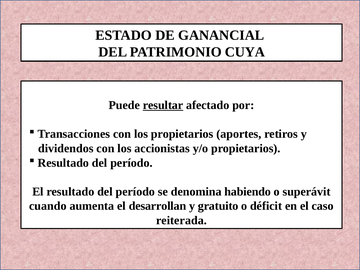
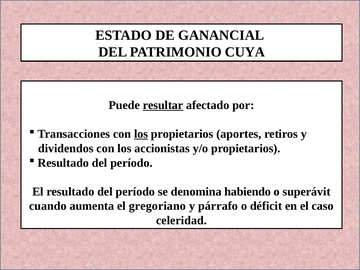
los at (141, 134) underline: none -> present
desarrollan: desarrollan -> gregoriano
gratuito: gratuito -> párrafo
reiterada: reiterada -> celeridad
